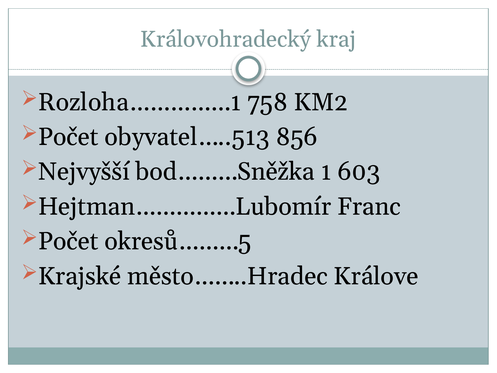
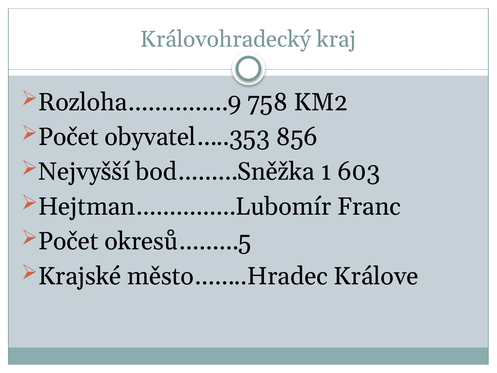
Rozloha……………1: Rozloha……………1 -> Rozloha……………9
obyvatel…..513: obyvatel…..513 -> obyvatel…..353
